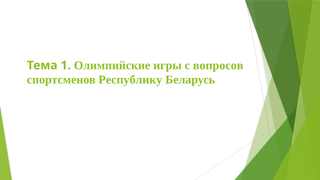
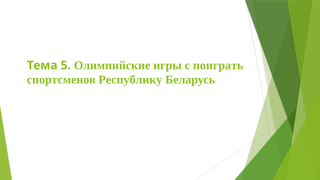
1: 1 -> 5
вопросов: вопросов -> поиграть
